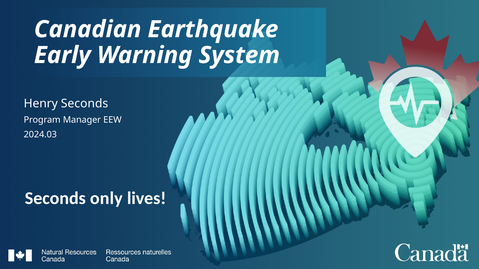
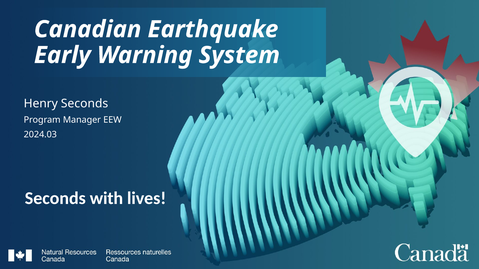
only: only -> with
